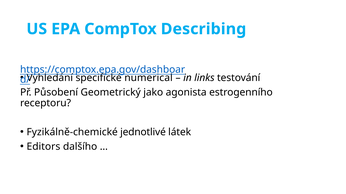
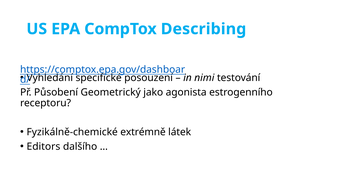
numerical: numerical -> posouzení
links: links -> nimi
jednotlivé: jednotlivé -> extrémně
